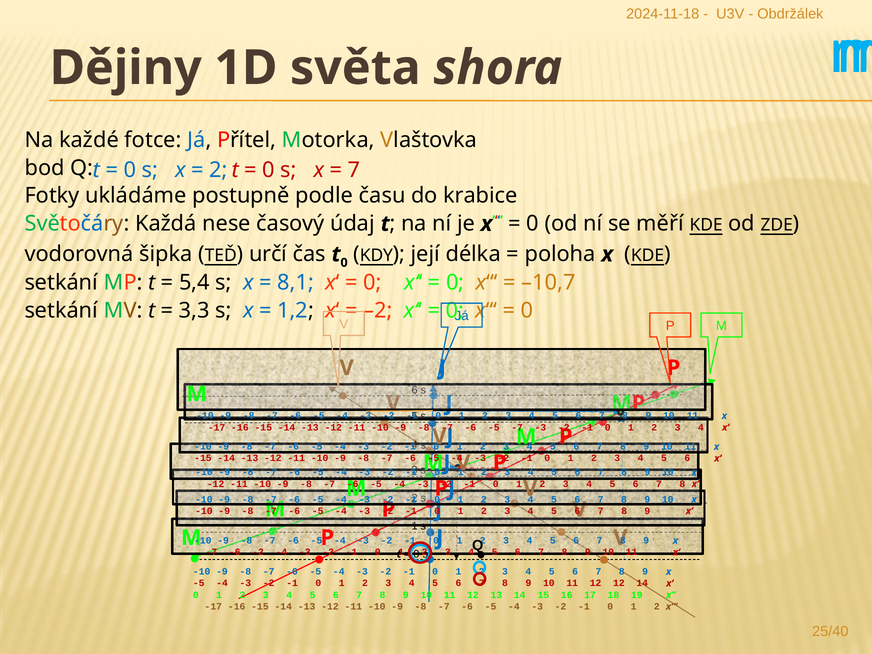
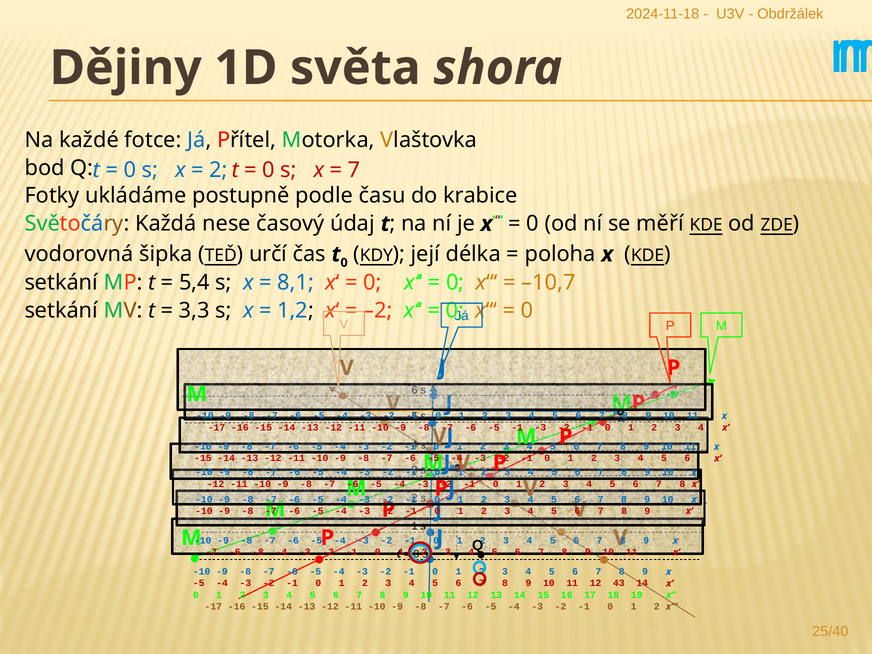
-5 -7: -7 -> -1
-6 -2: -2 -> -8
12 12: 12 -> 43
